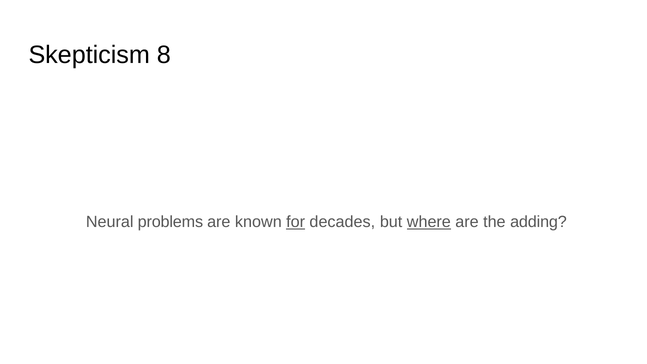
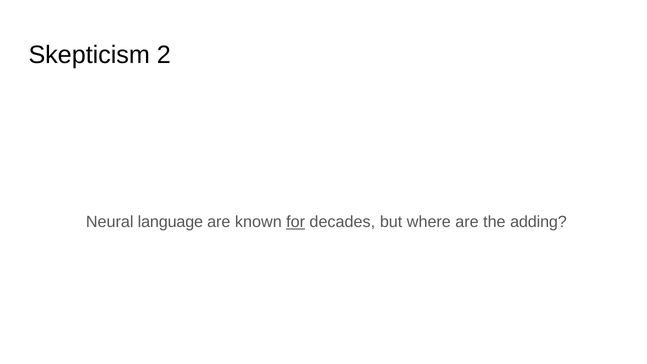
8: 8 -> 2
problems: problems -> language
where underline: present -> none
